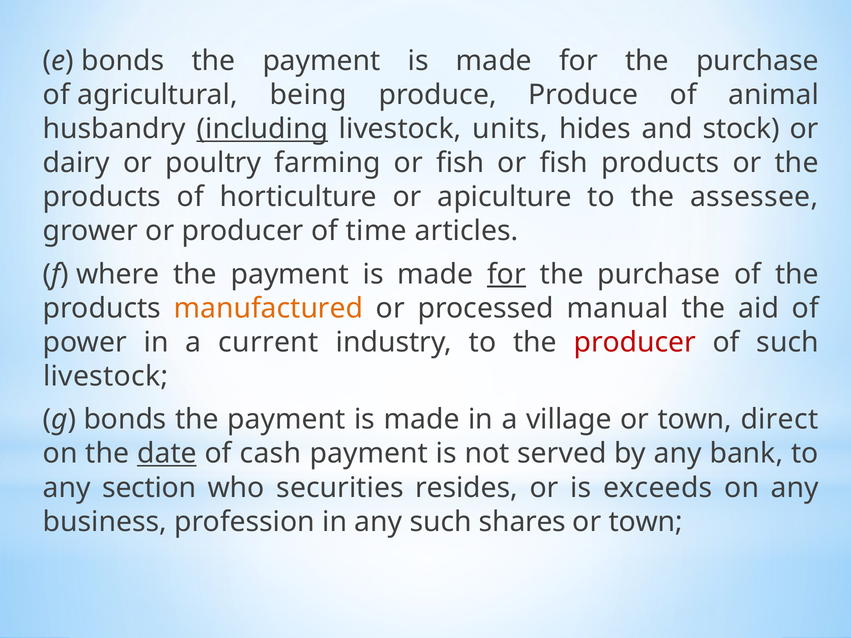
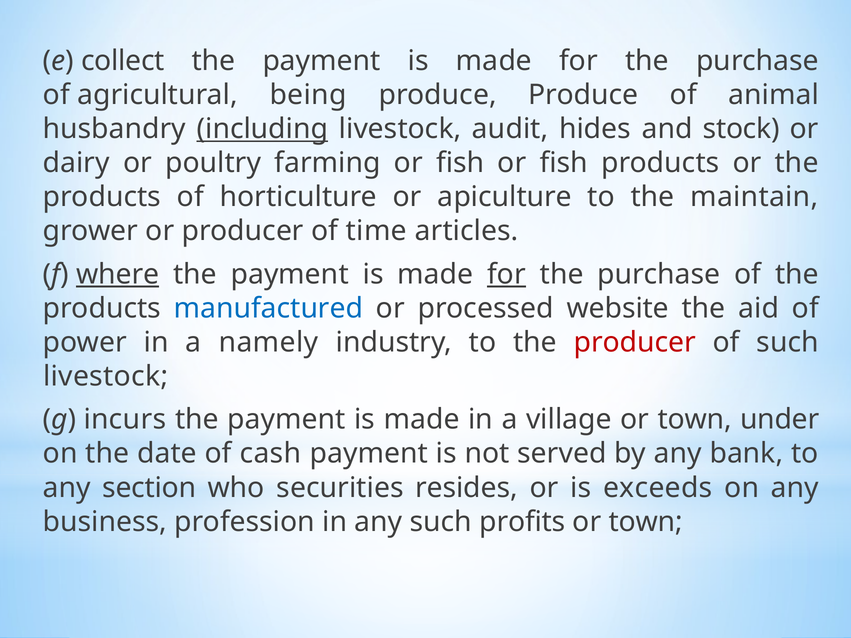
e bonds: bonds -> collect
units: units -> audit
assessee: assessee -> maintain
where underline: none -> present
manufactured colour: orange -> blue
manual: manual -> website
current: current -> namely
g bonds: bonds -> incurs
direct: direct -> under
date underline: present -> none
shares: shares -> profits
